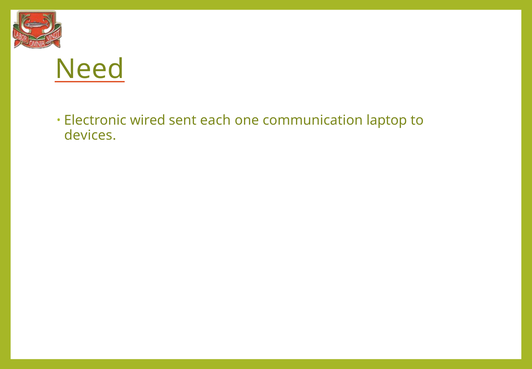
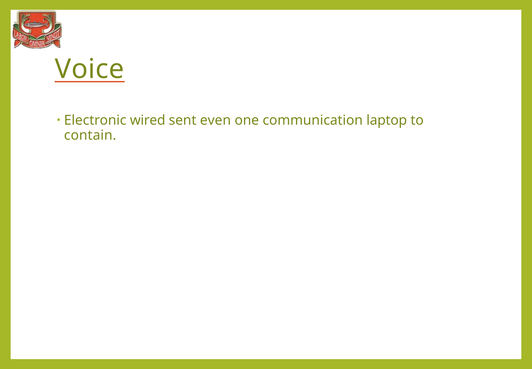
Need: Need -> Voice
each: each -> even
devices: devices -> contain
